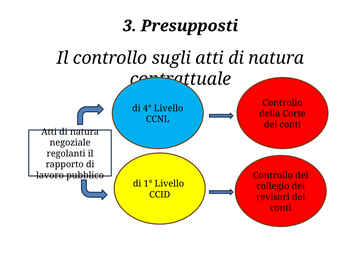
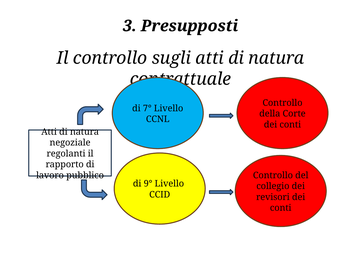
4°: 4° -> 7°
1°: 1° -> 9°
